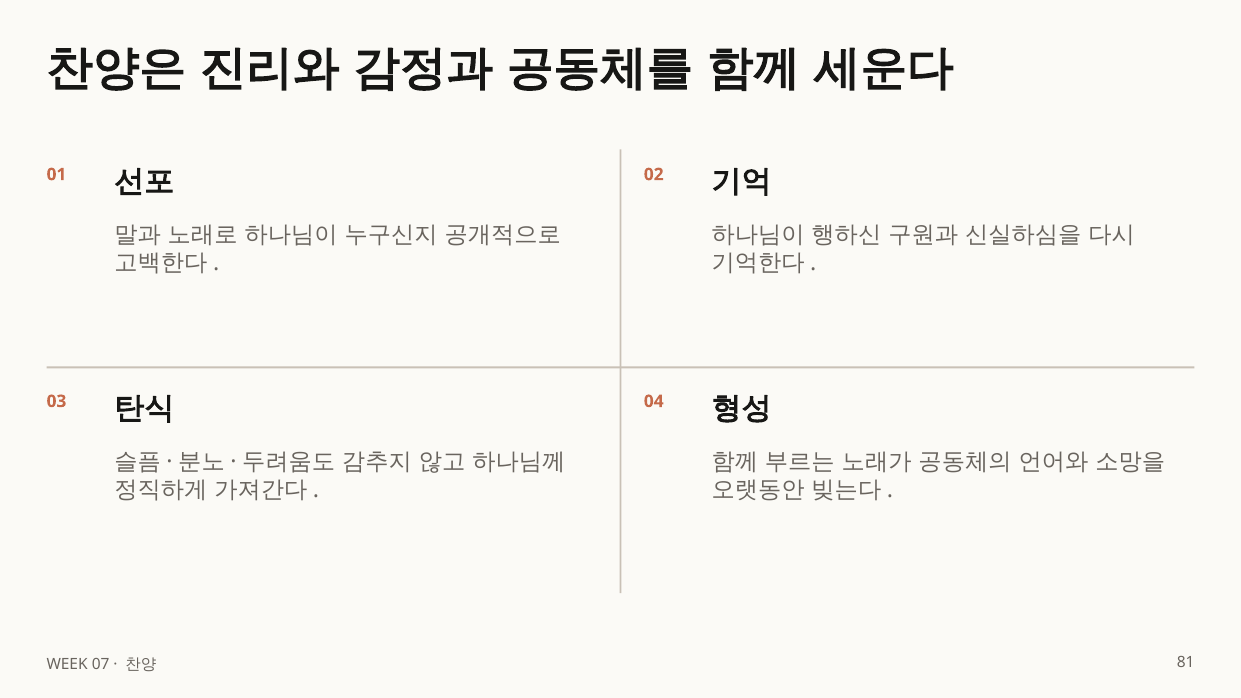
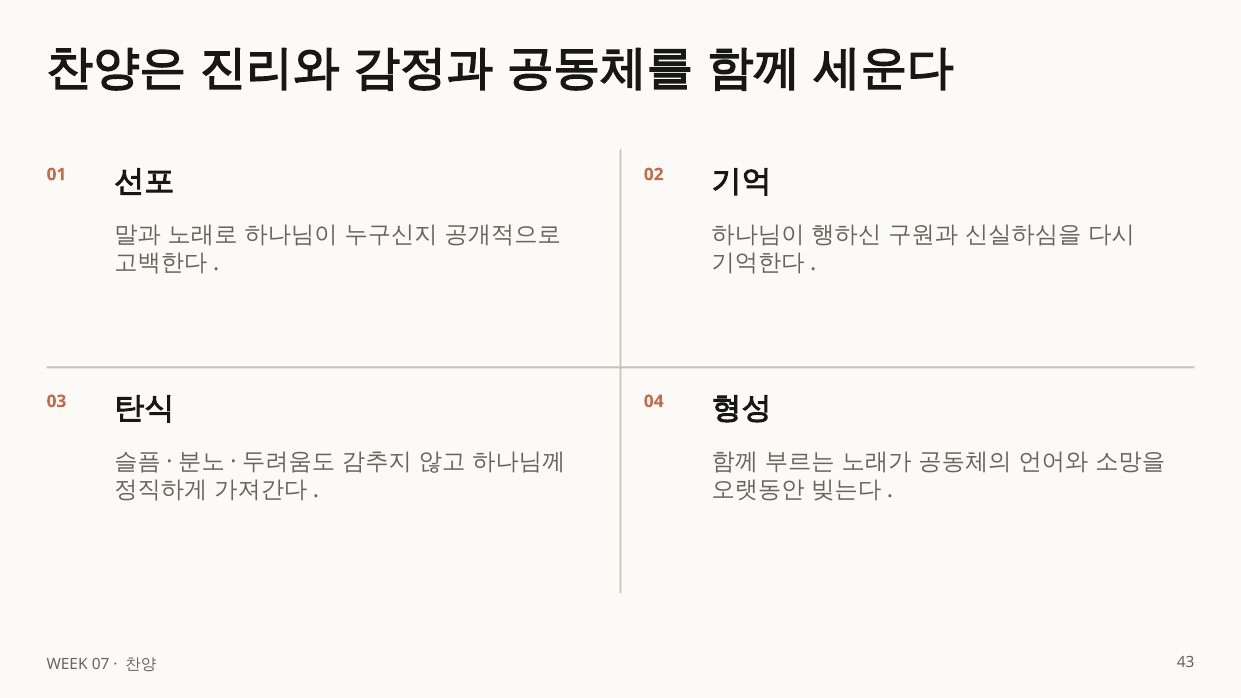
81: 81 -> 43
